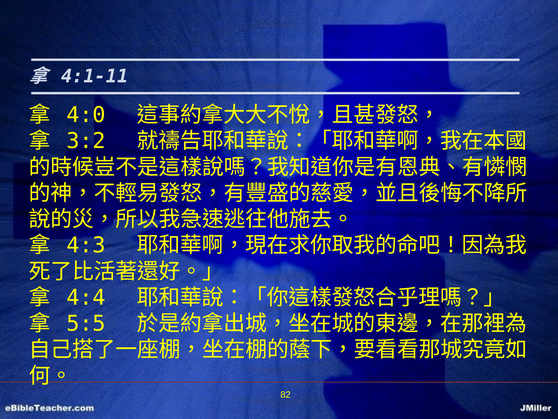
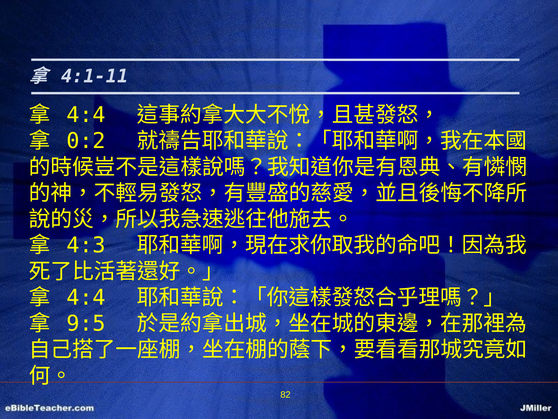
4:0 at (86, 115): 4:0 -> 4:4
3:2: 3:2 -> 0:2
5:5: 5:5 -> 9:5
